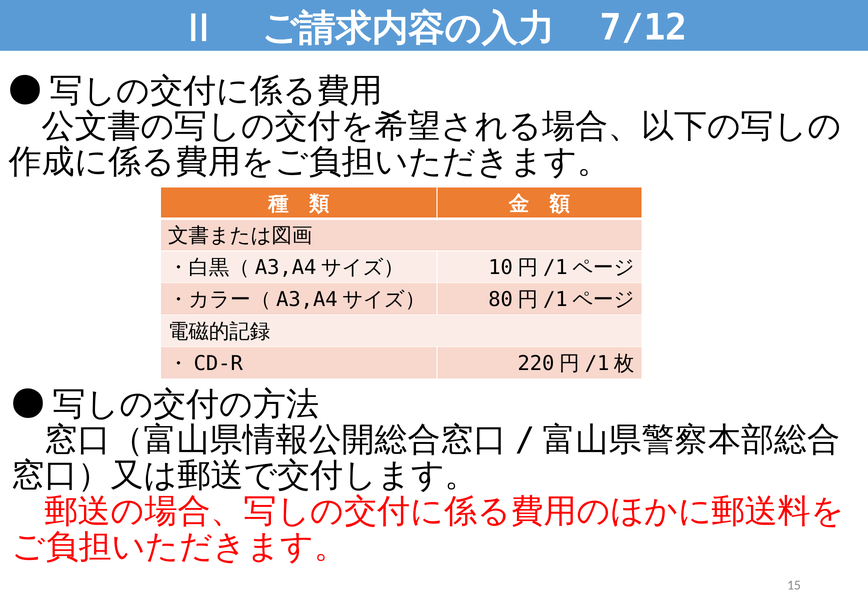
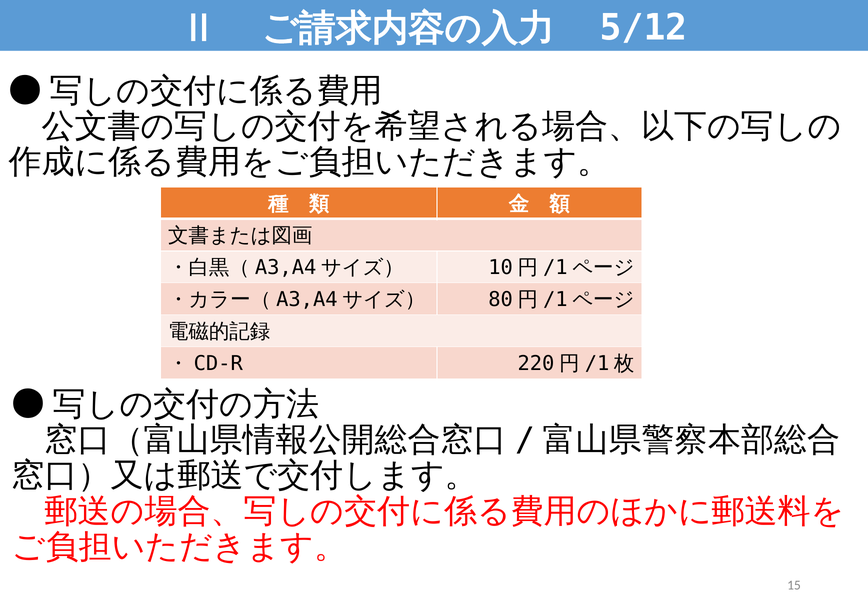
7/12: 7/12 -> 5/12
